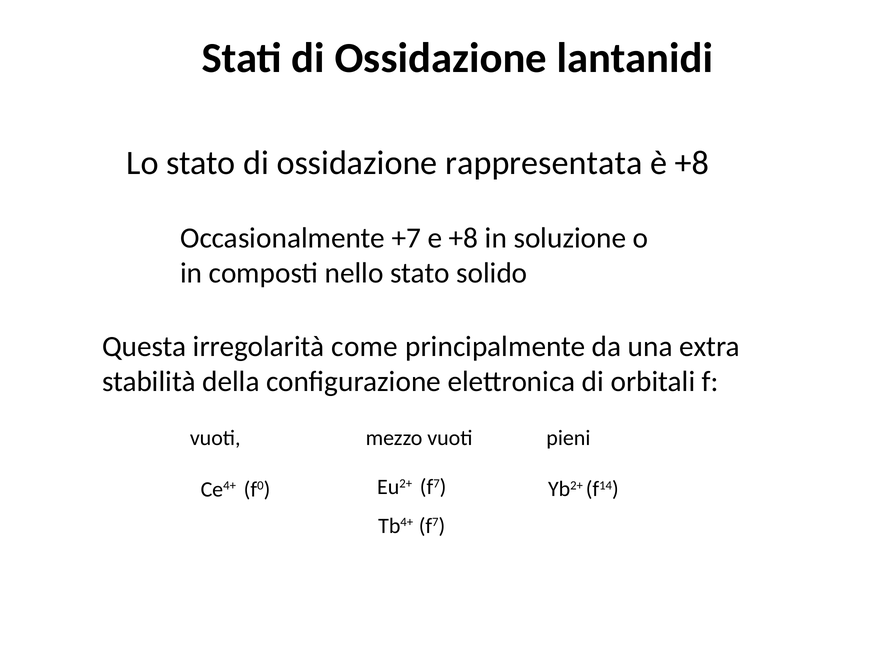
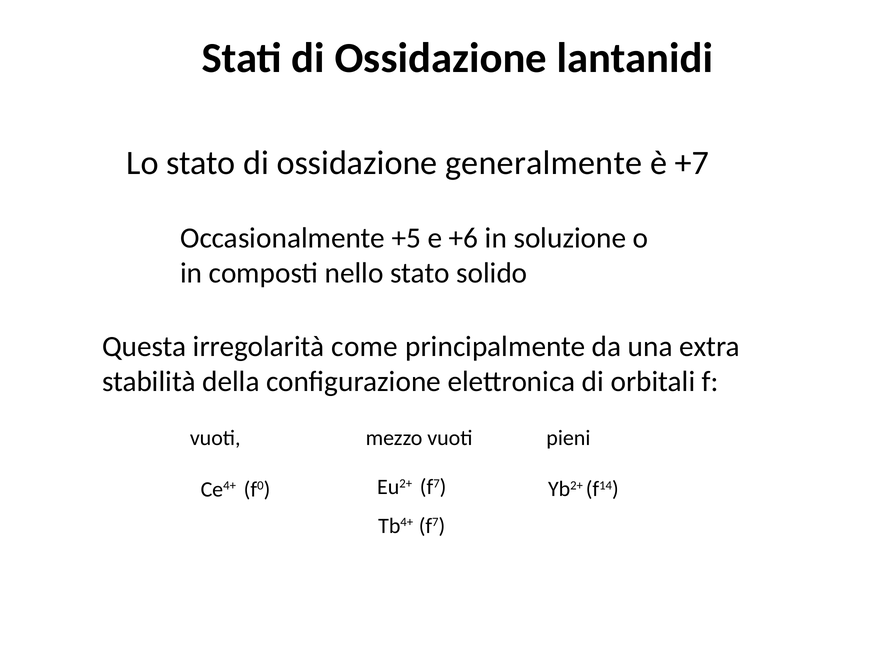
rappresentata: rappresentata -> generalmente
è +8: +8 -> +7
+7: +7 -> +5
e +8: +8 -> +6
